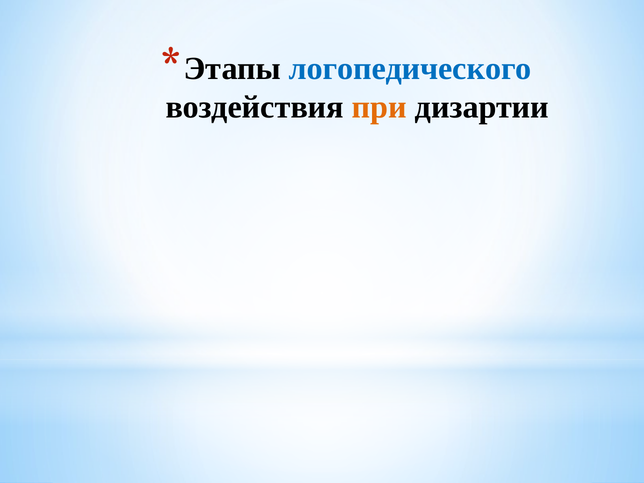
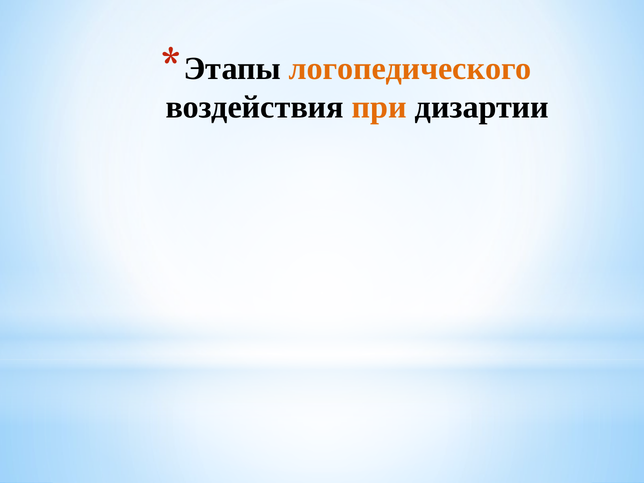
логопедического colour: blue -> orange
